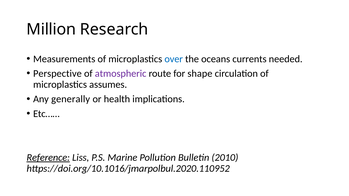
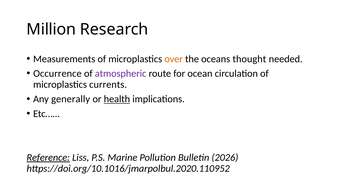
over colour: blue -> orange
currents: currents -> thought
Perspective: Perspective -> Occurrence
shape: shape -> ocean
assumes: assumes -> currents
health underline: none -> present
2010: 2010 -> 2026
